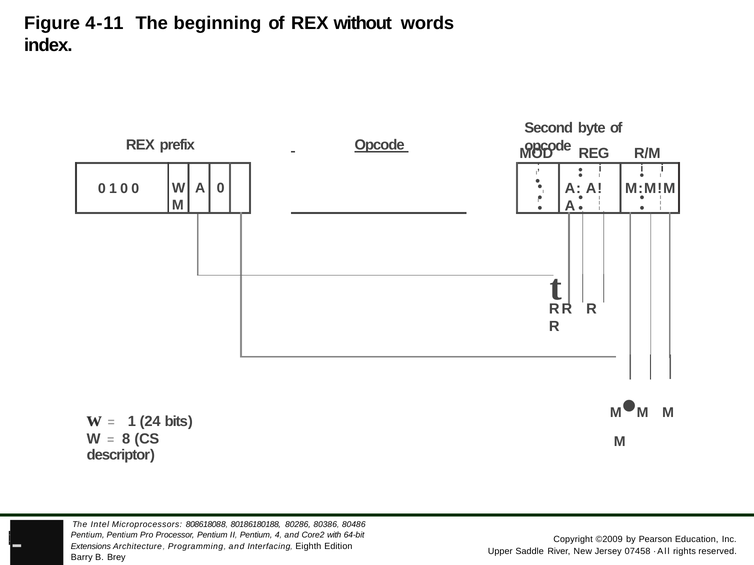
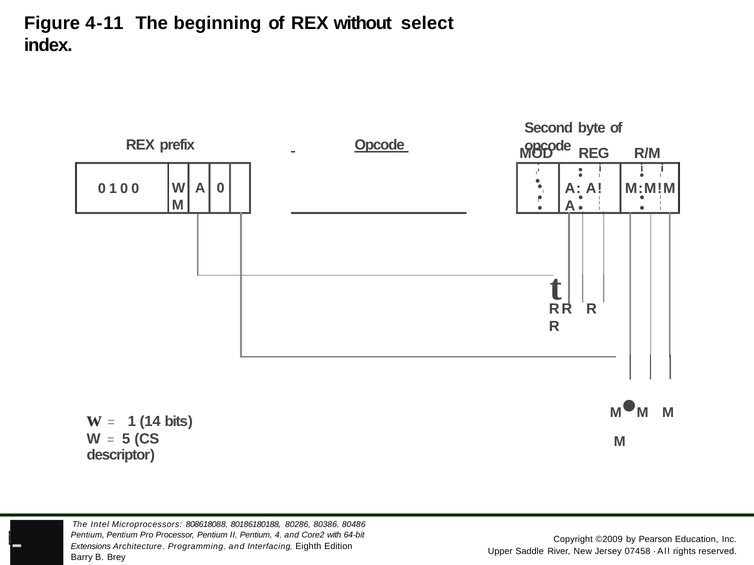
words: words -> select
24: 24 -> 14
8: 8 -> 5
